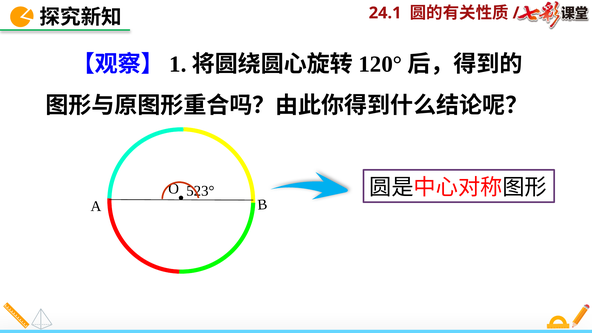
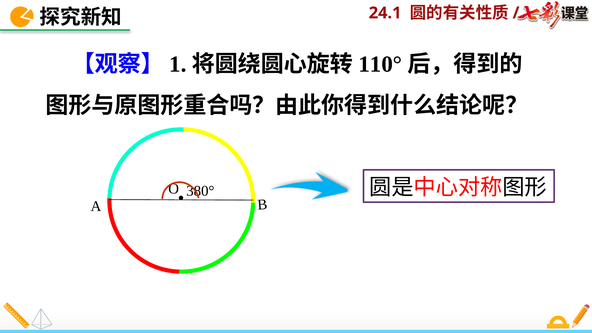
120°: 120° -> 110°
523°: 523° -> 380°
